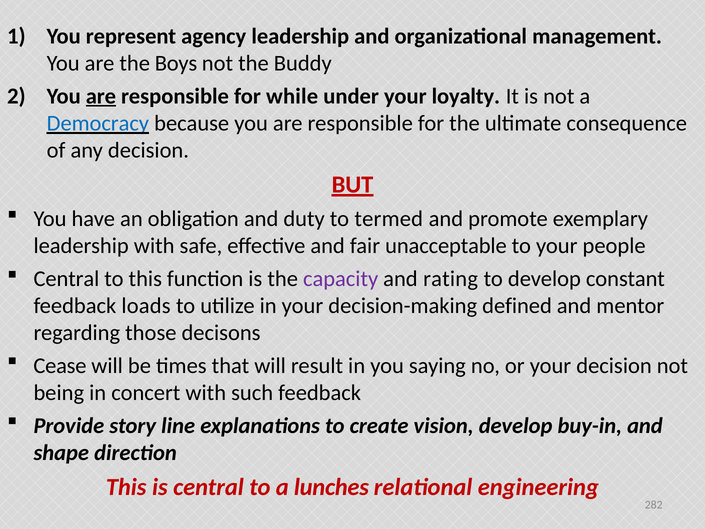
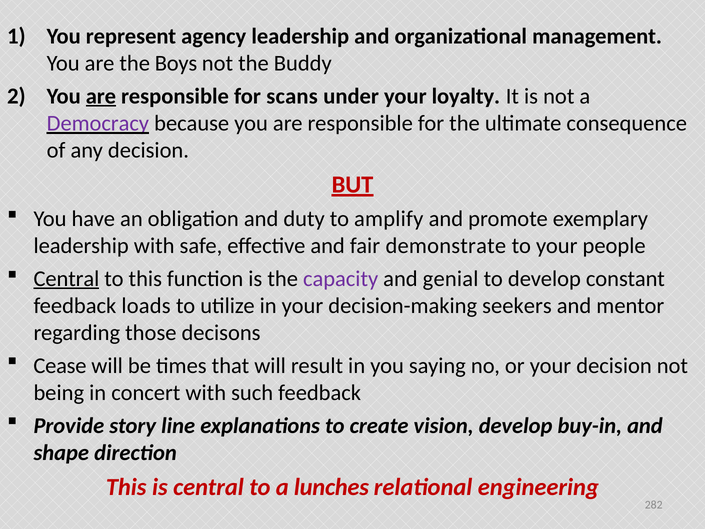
while: while -> scans
Democracy colour: blue -> purple
termed: termed -> amplify
unacceptable: unacceptable -> demonstrate
Central at (66, 279) underline: none -> present
rating: rating -> genial
defined: defined -> seekers
